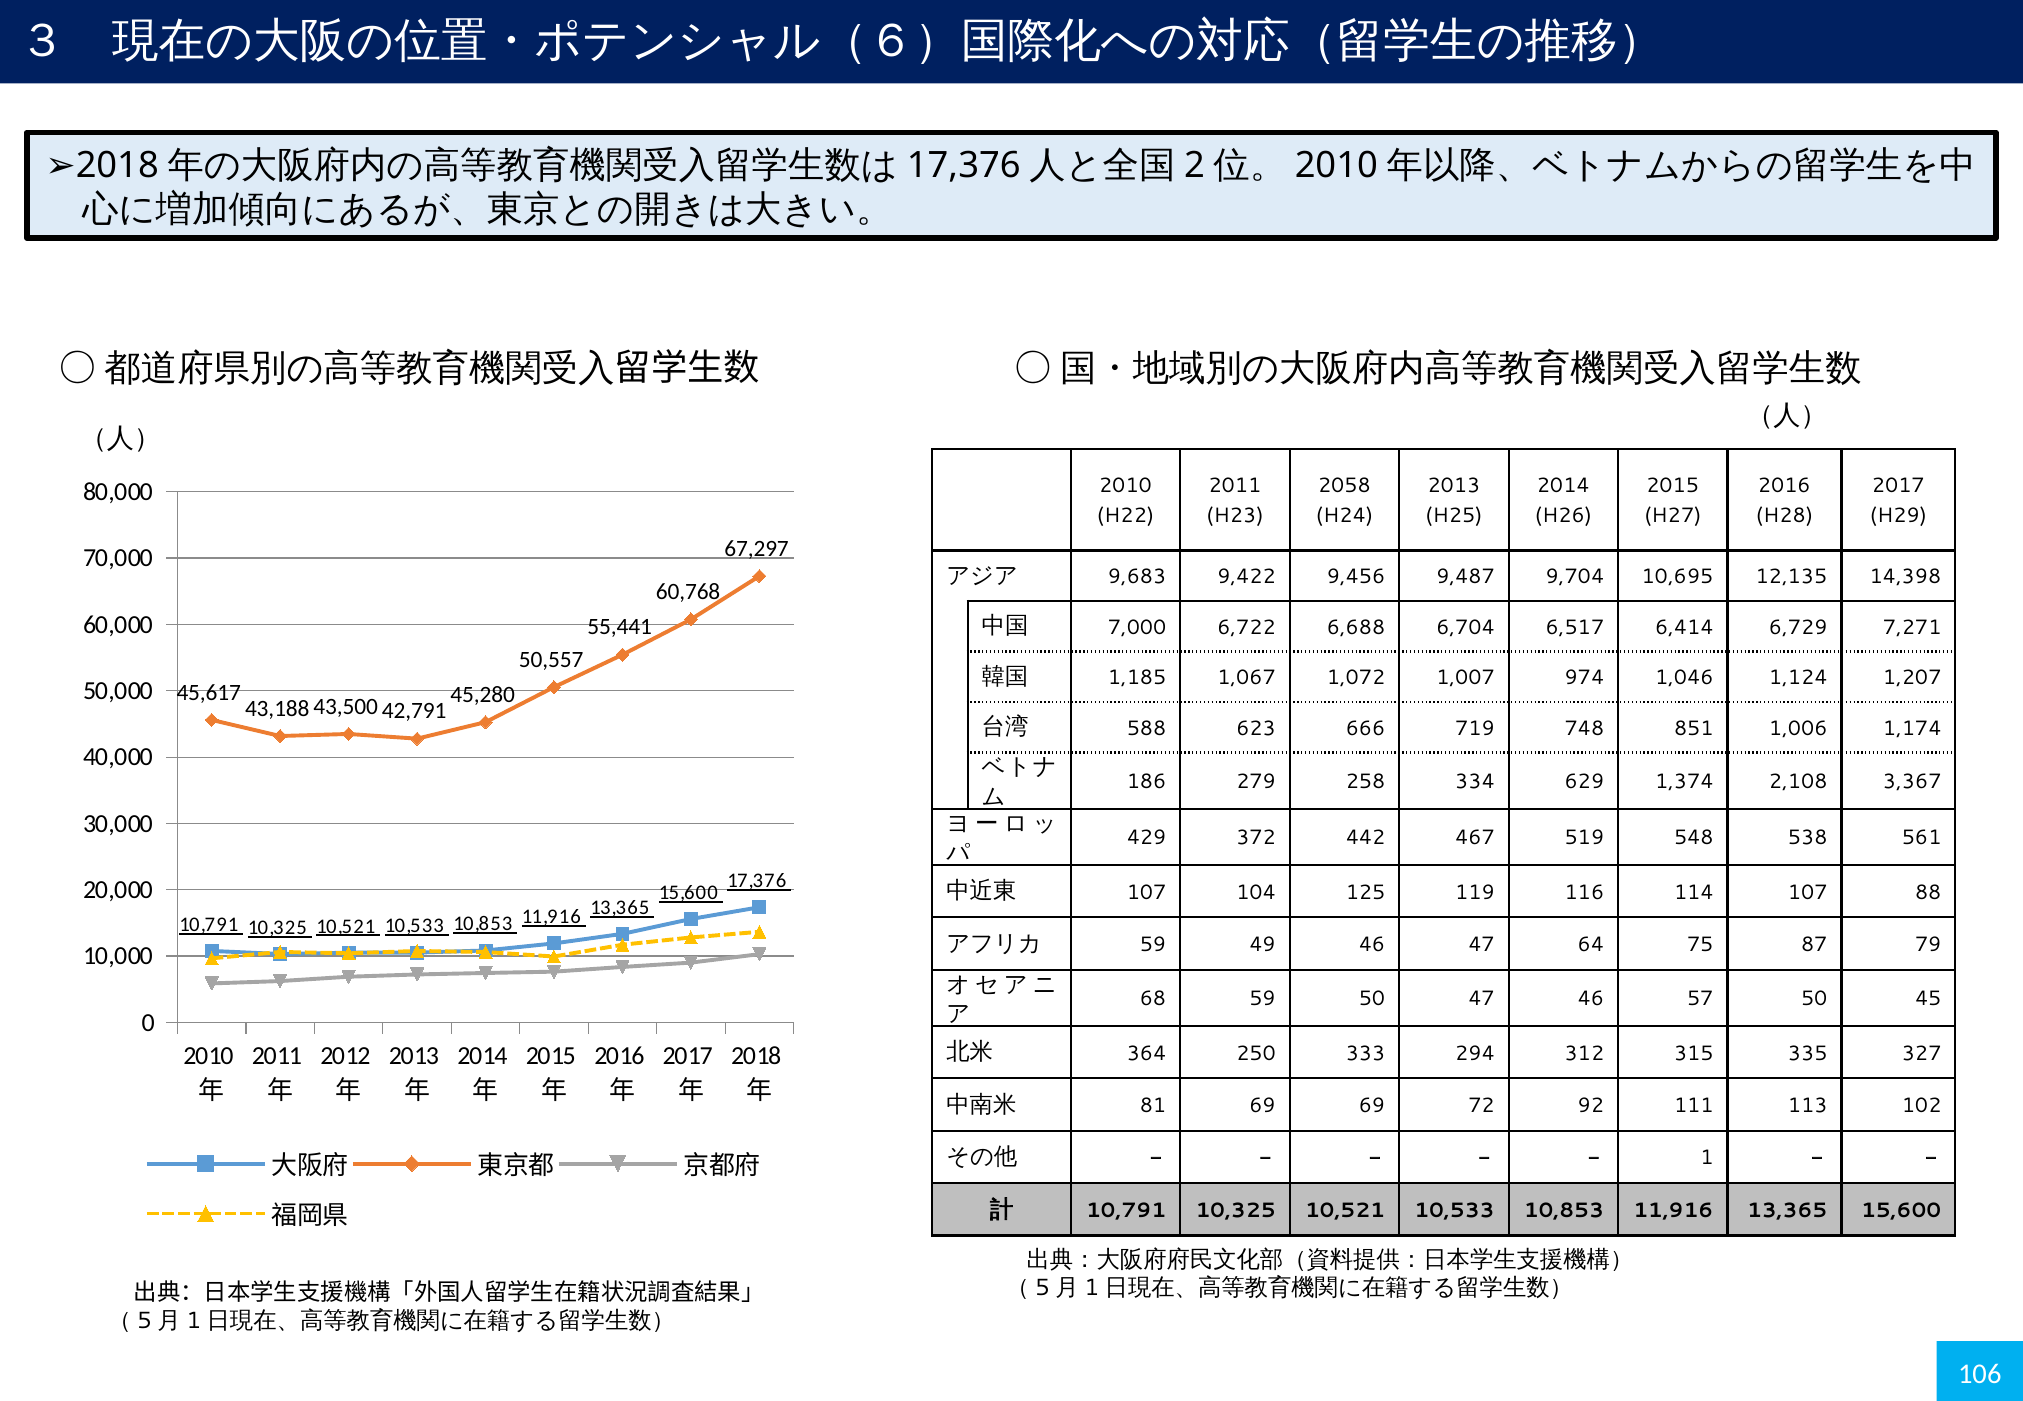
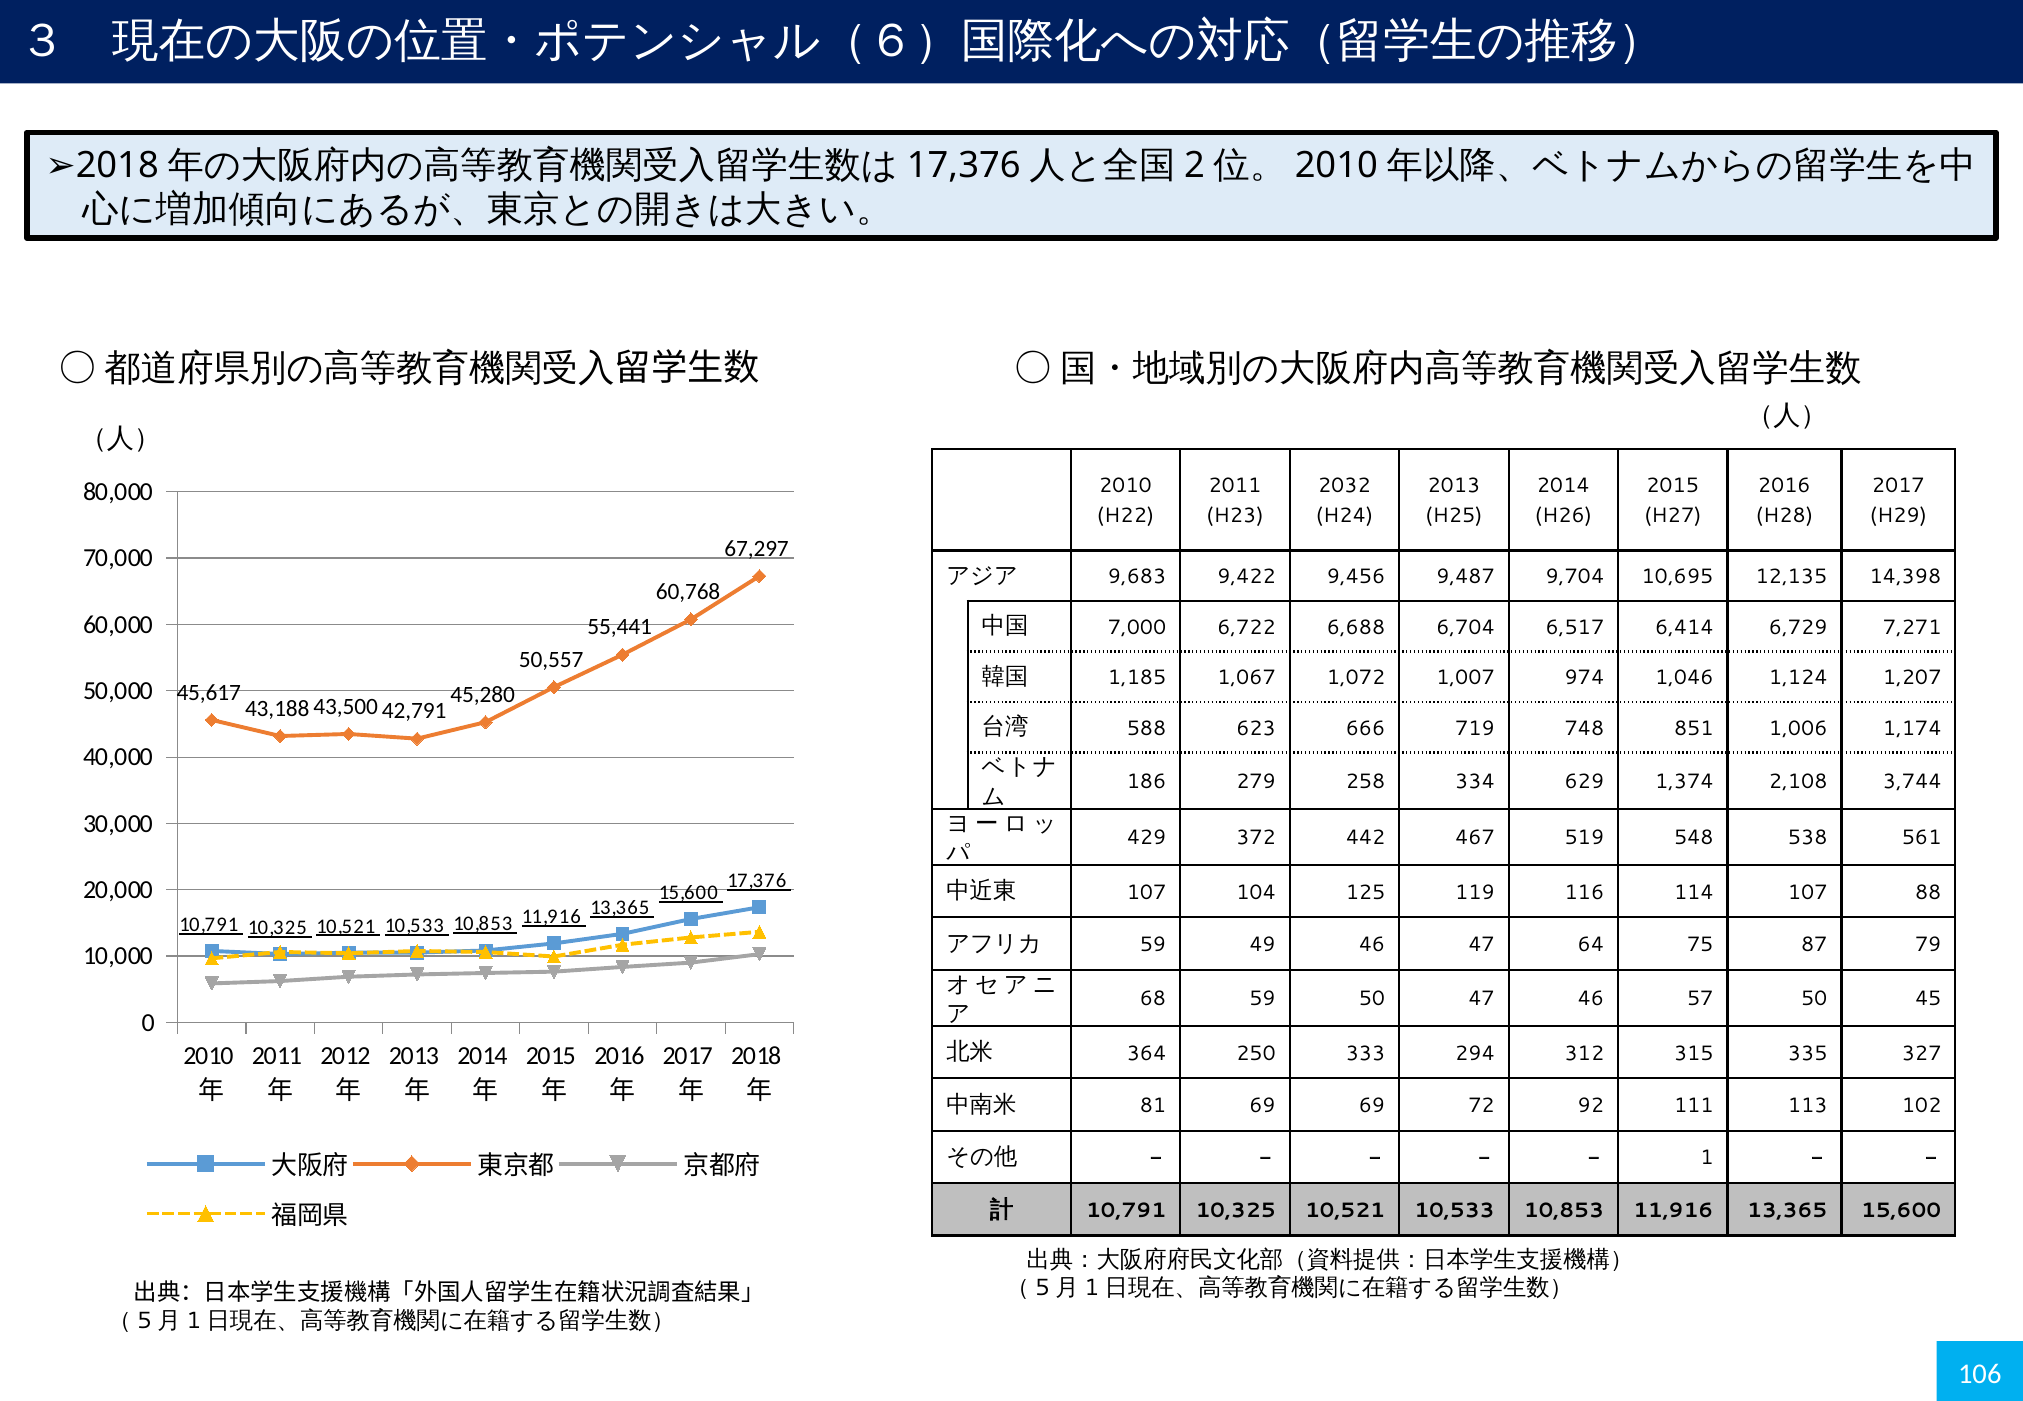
2058: 2058 -> 2032
3,367: 3,367 -> 3,744
